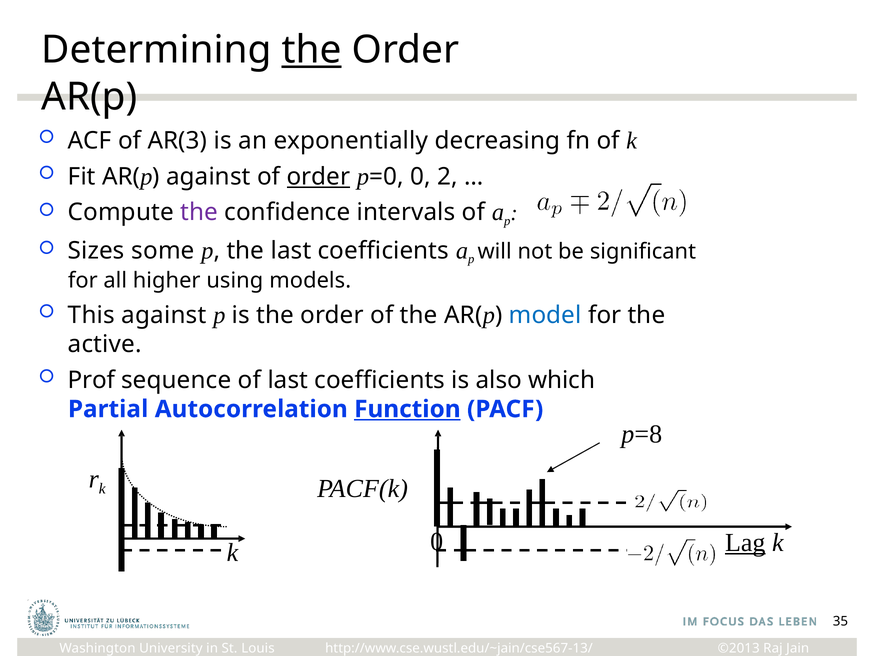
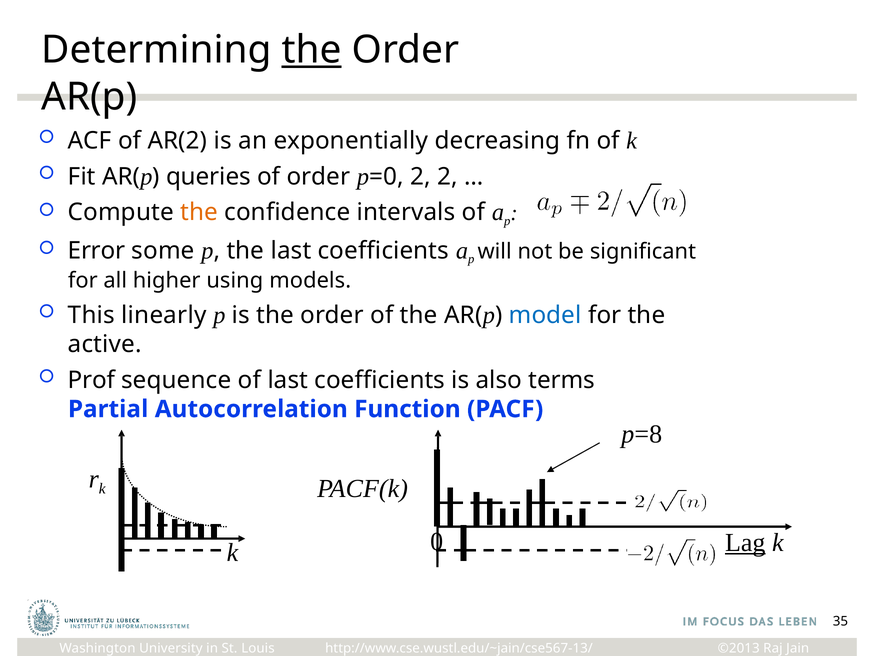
AR(3: AR(3 -> AR(2
against at (208, 176): against -> queries
order at (318, 176) underline: present -> none
0 at (420, 176): 0 -> 2
the at (199, 212) colour: purple -> orange
Sizes: Sizes -> Error
This against: against -> linearly
which: which -> terms
Function underline: present -> none
